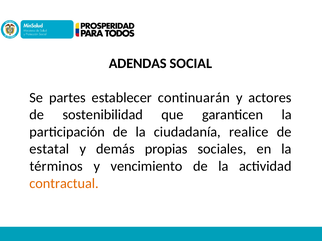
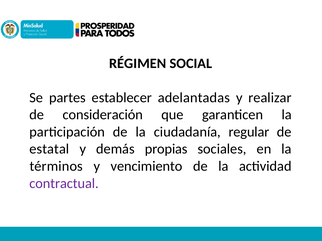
ADENDAS: ADENDAS -> RÉGIMEN
continuarán: continuarán -> adelantadas
actores: actores -> realizar
sostenibilidad: sostenibilidad -> consideración
realice: realice -> regular
contractual colour: orange -> purple
